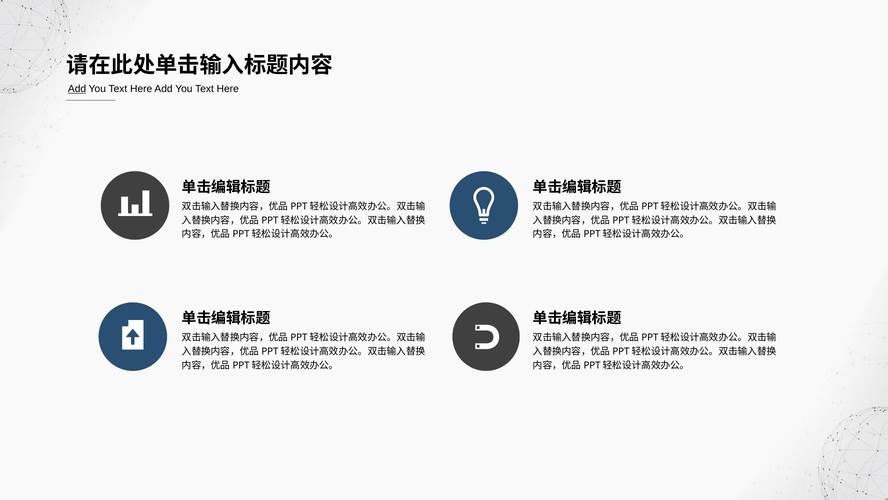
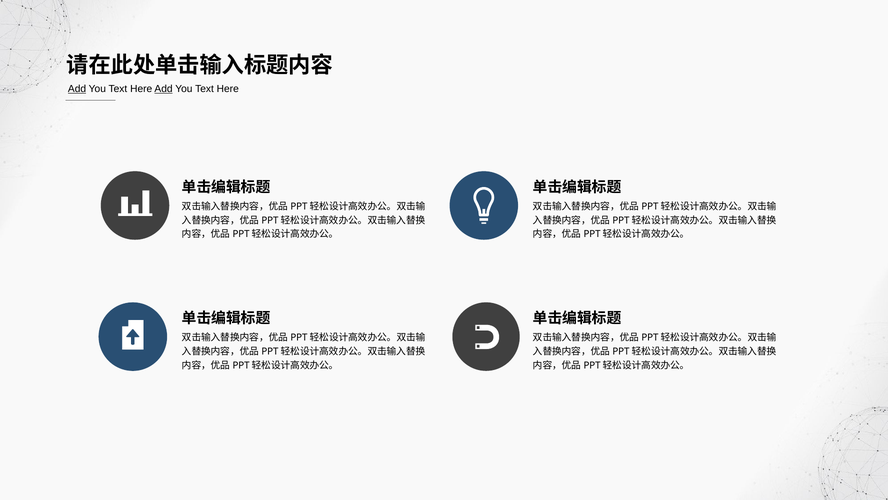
Add at (164, 89) underline: none -> present
